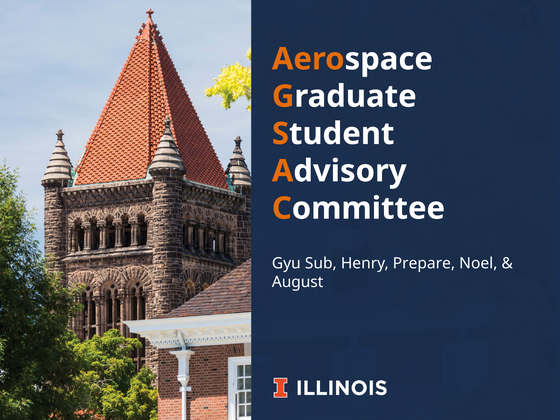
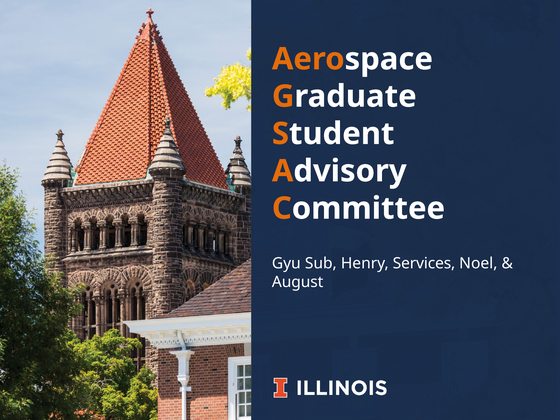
Prepare: Prepare -> Services
